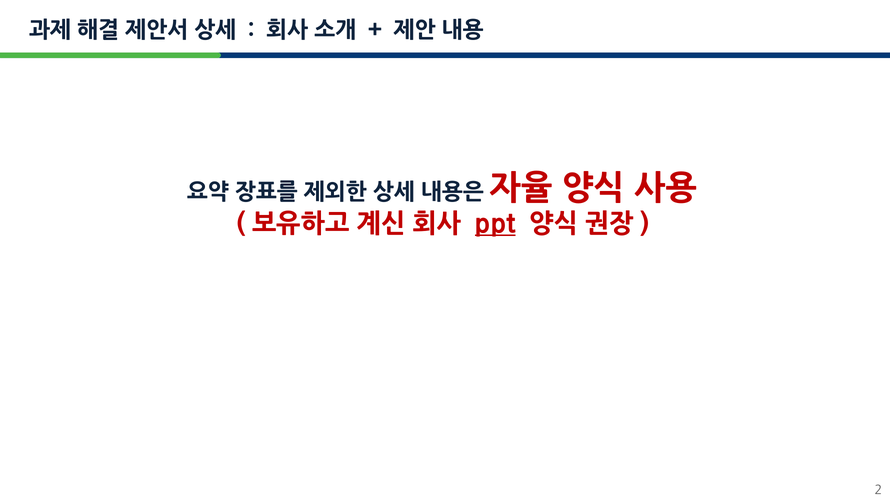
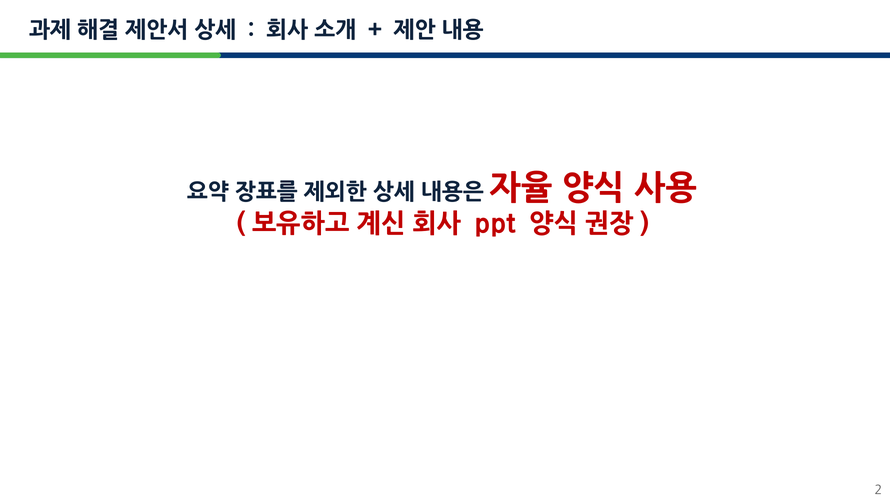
ppt underline: present -> none
